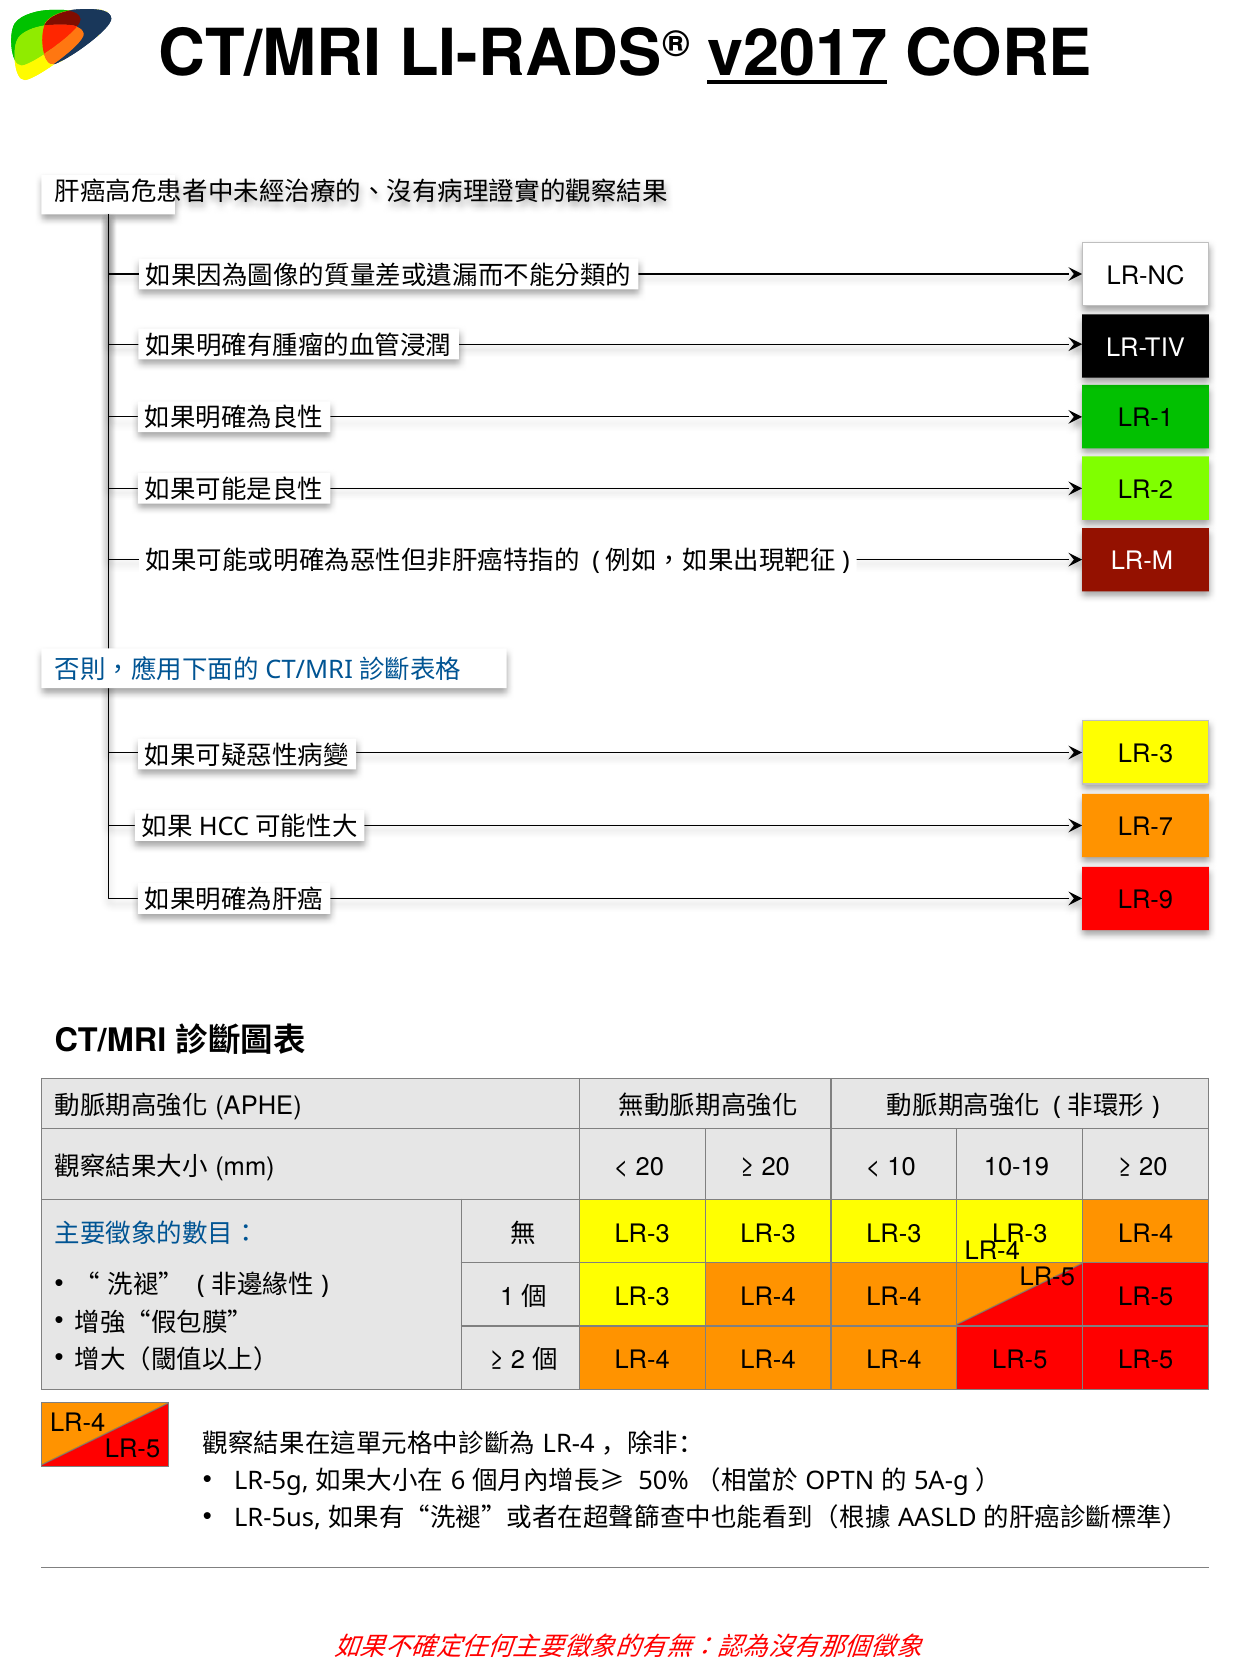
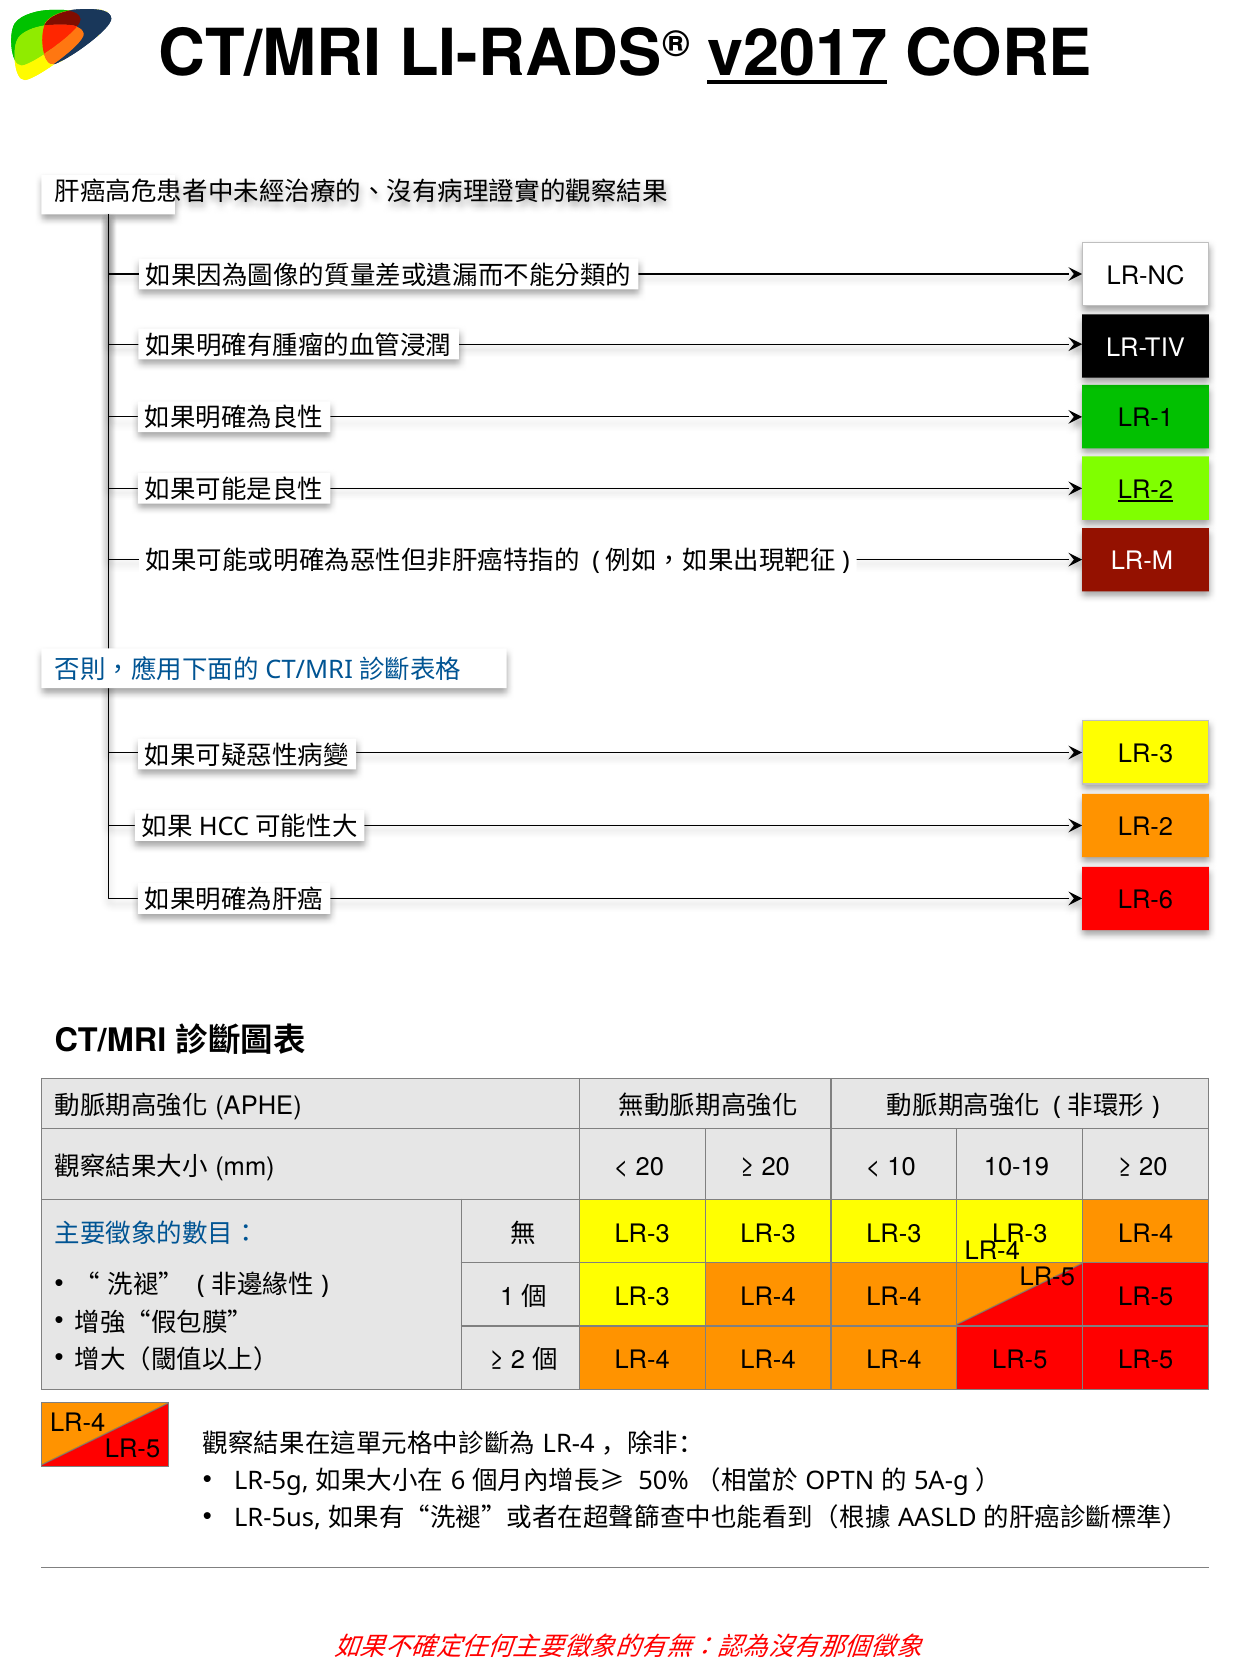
LR-2 at (1146, 490) underline: none -> present
LR-7 at (1146, 827): LR-7 -> LR-2
LR-9: LR-9 -> LR-6
